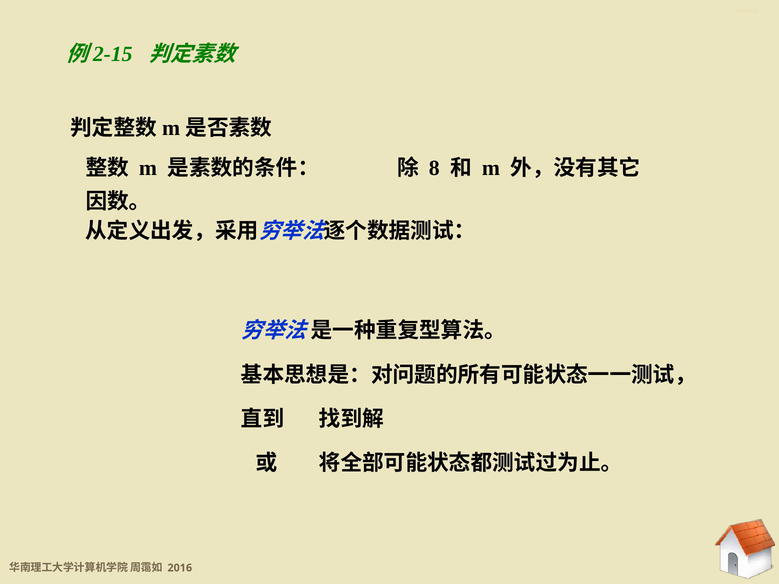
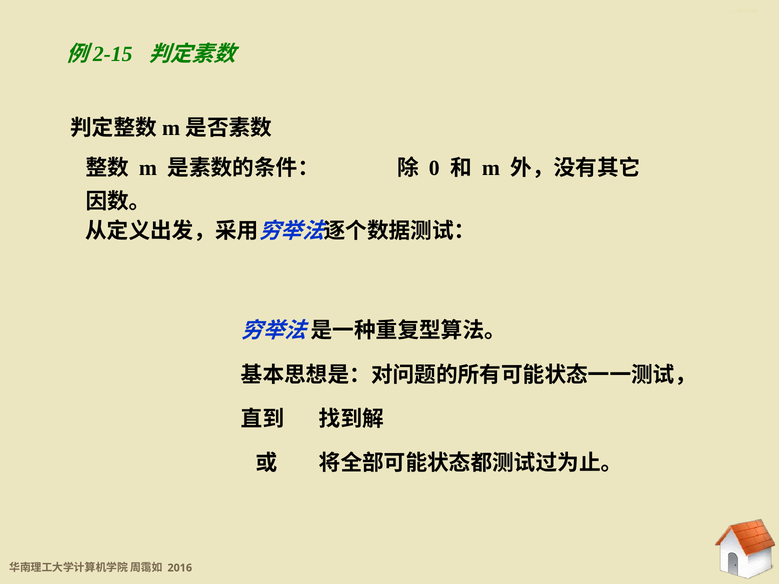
8: 8 -> 0
